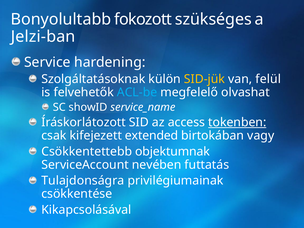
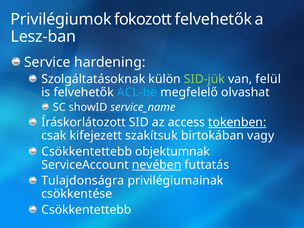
Bonyolultabb: Bonyolultabb -> Privilégiumok
fokozott szükséges: szükséges -> felvehetők
Jelzi-ban: Jelzi-ban -> Lesz-ban
SID-jük colour: yellow -> light green
extended: extended -> szakítsuk
nevében underline: none -> present
Kikapcsolásával at (86, 210): Kikapcsolásával -> Csökkentettebb
